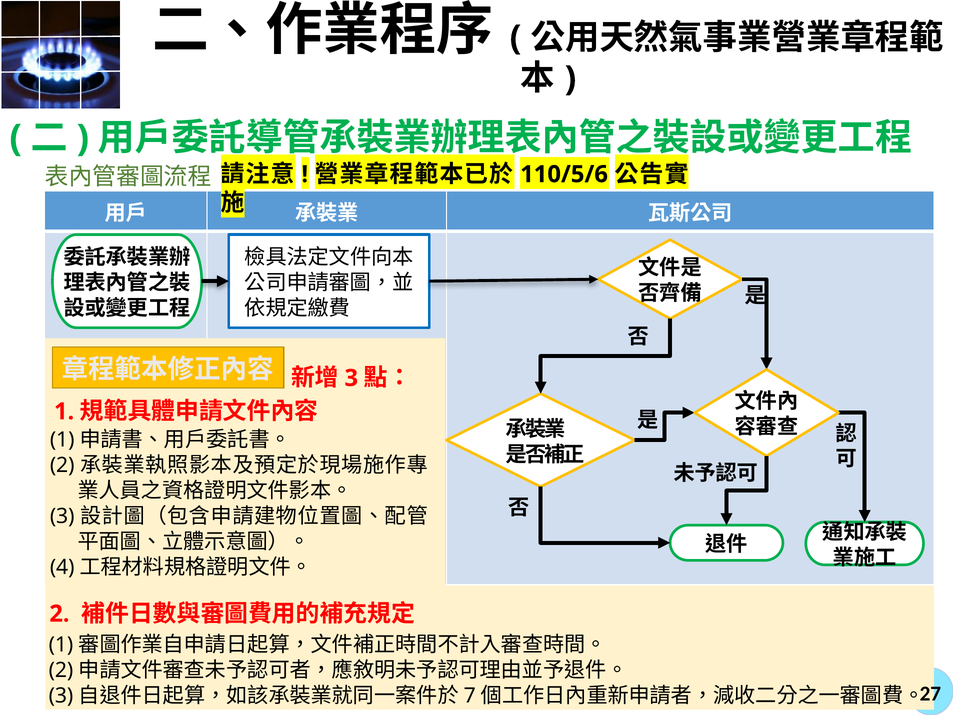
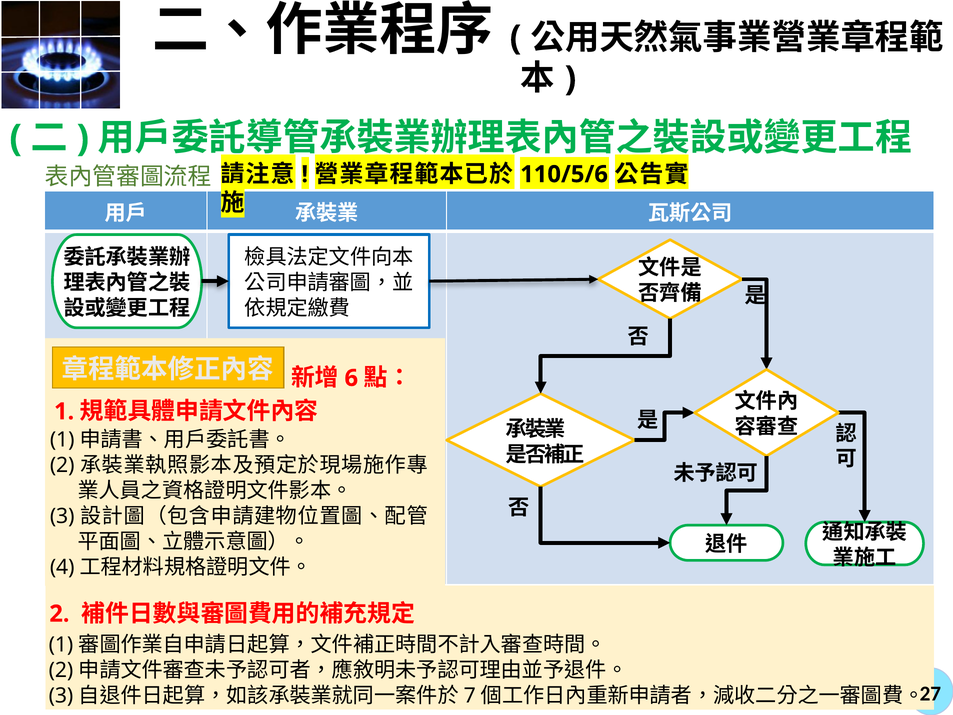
3 at (351, 378): 3 -> 6
